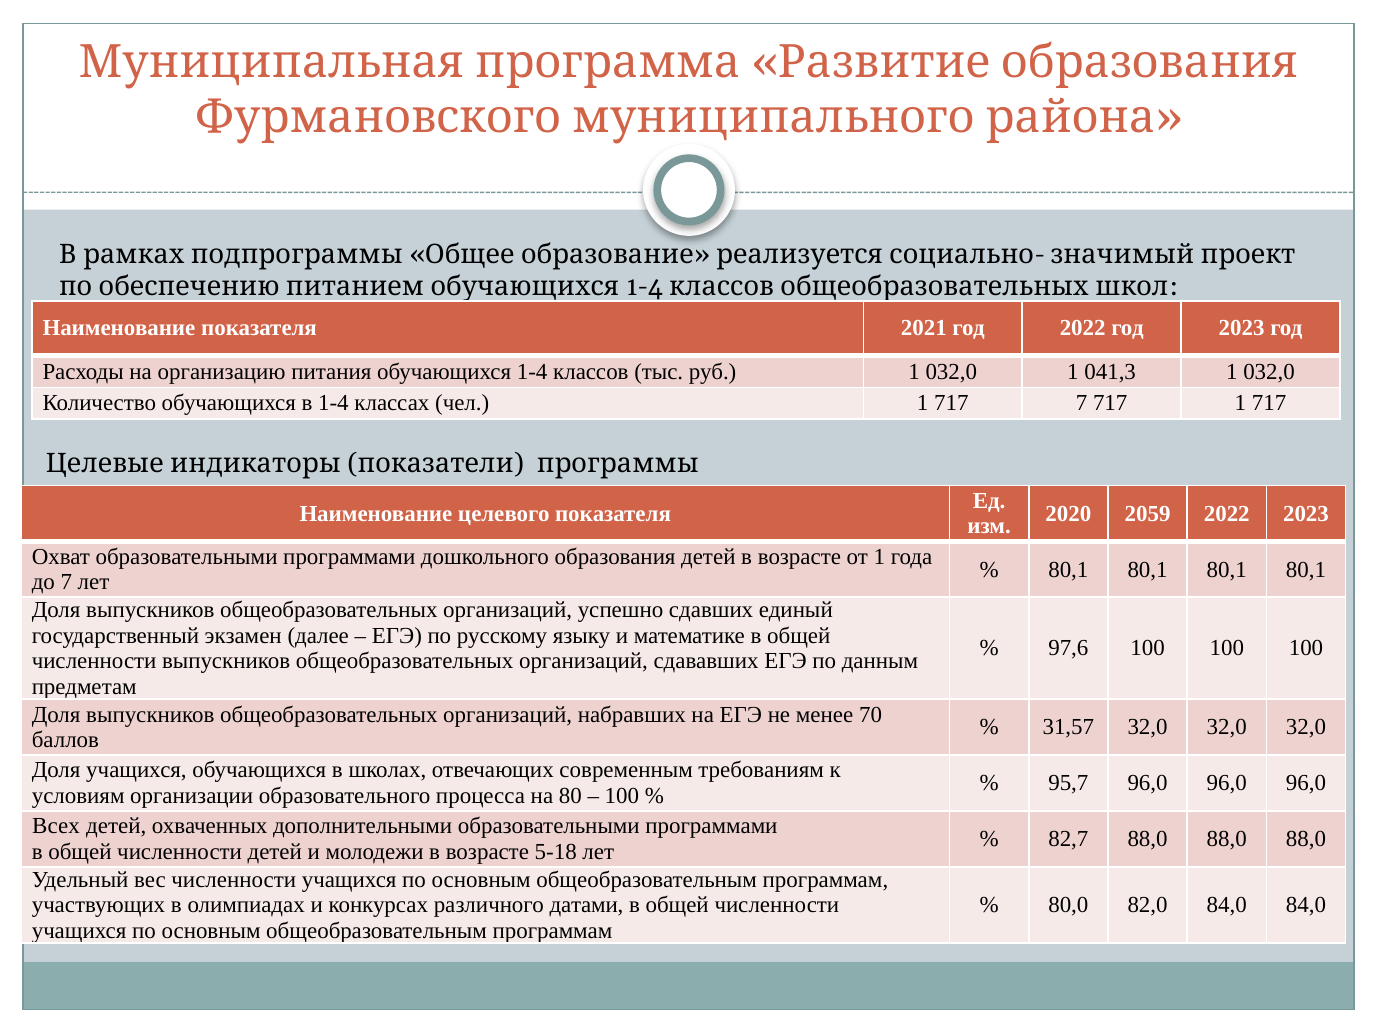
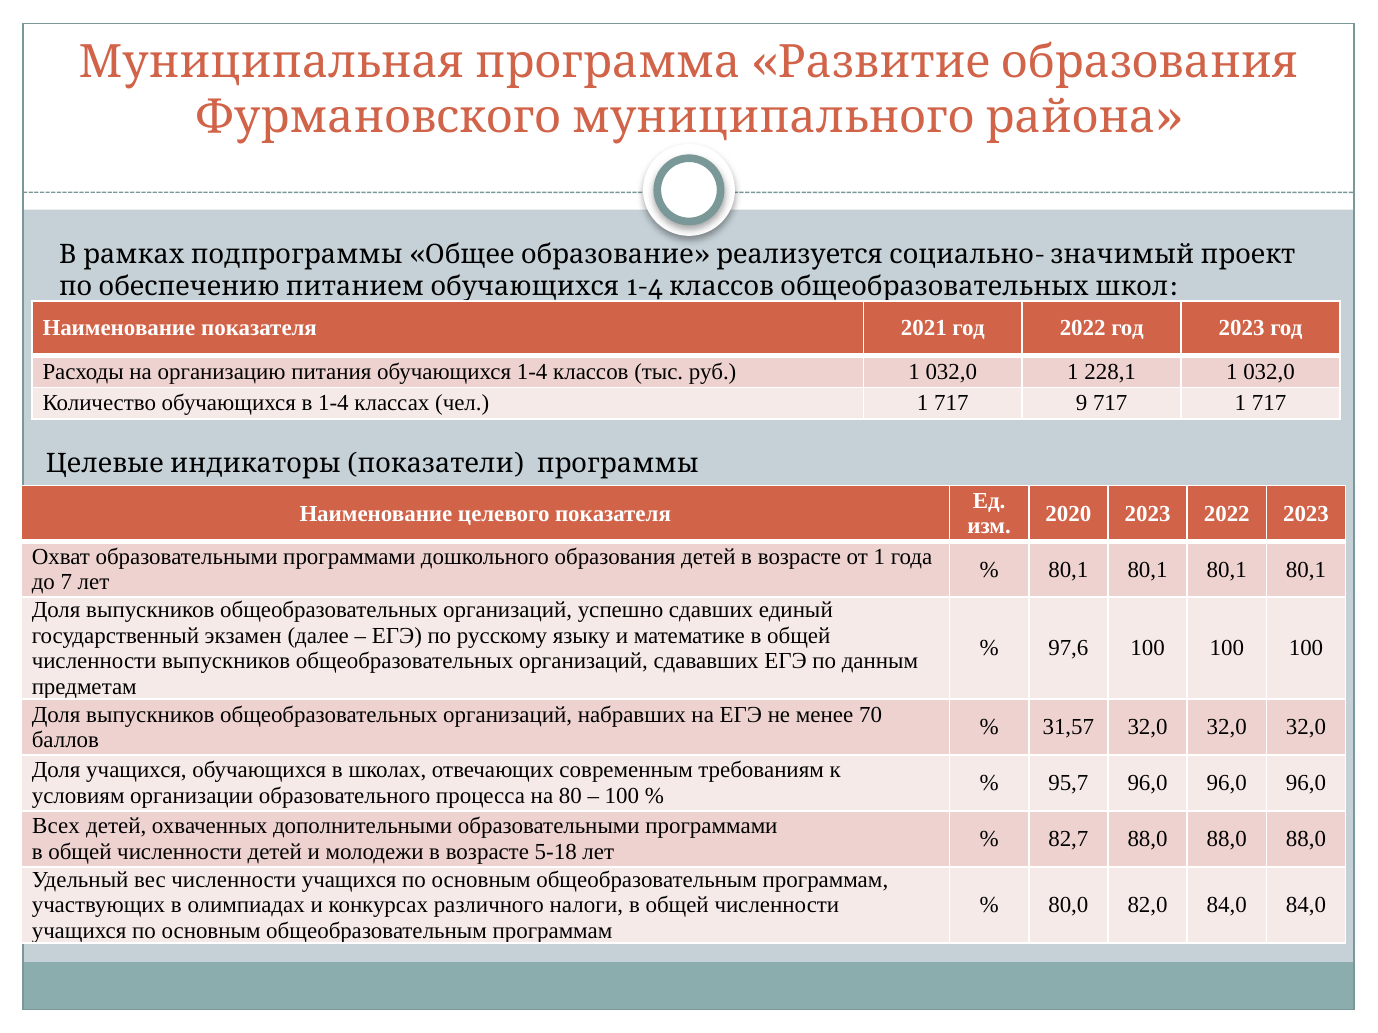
041,3: 041,3 -> 228,1
717 7: 7 -> 9
2020 2059: 2059 -> 2023
датами: датами -> налоги
